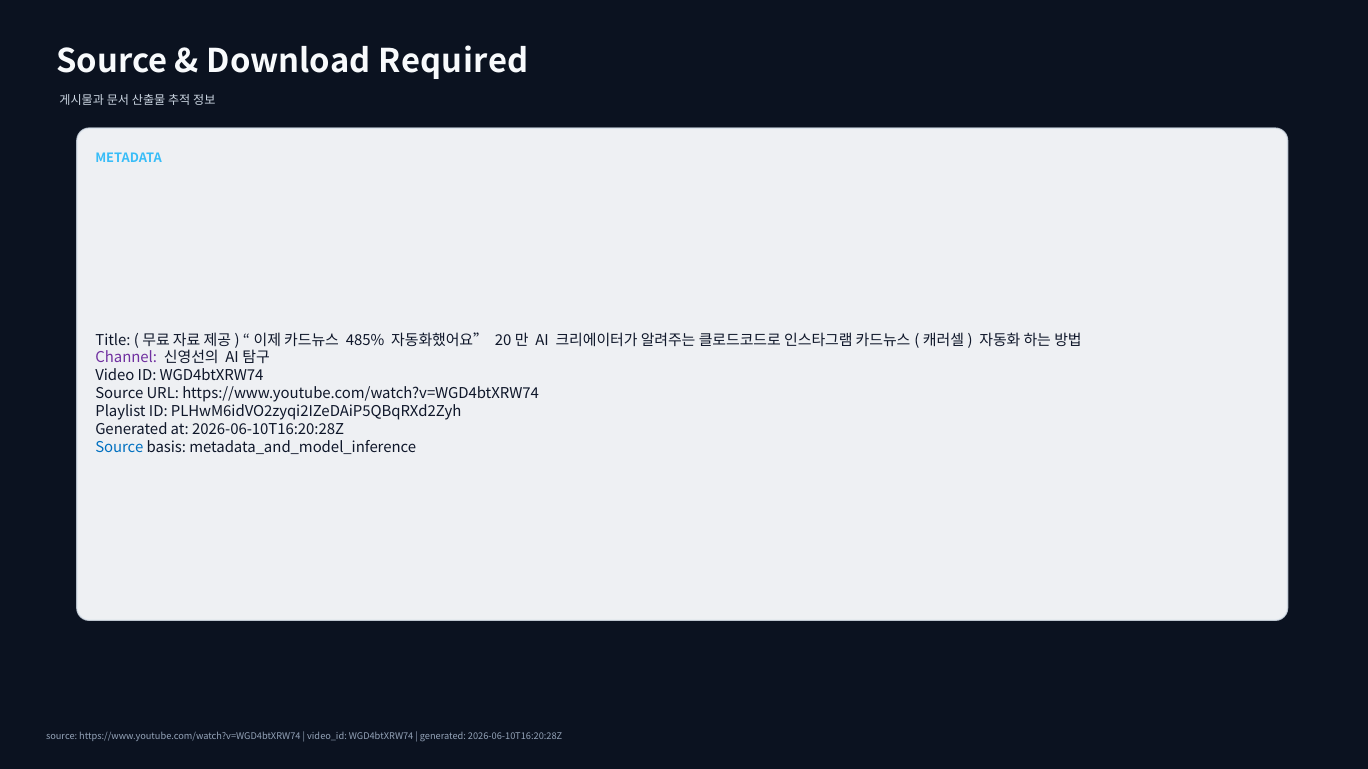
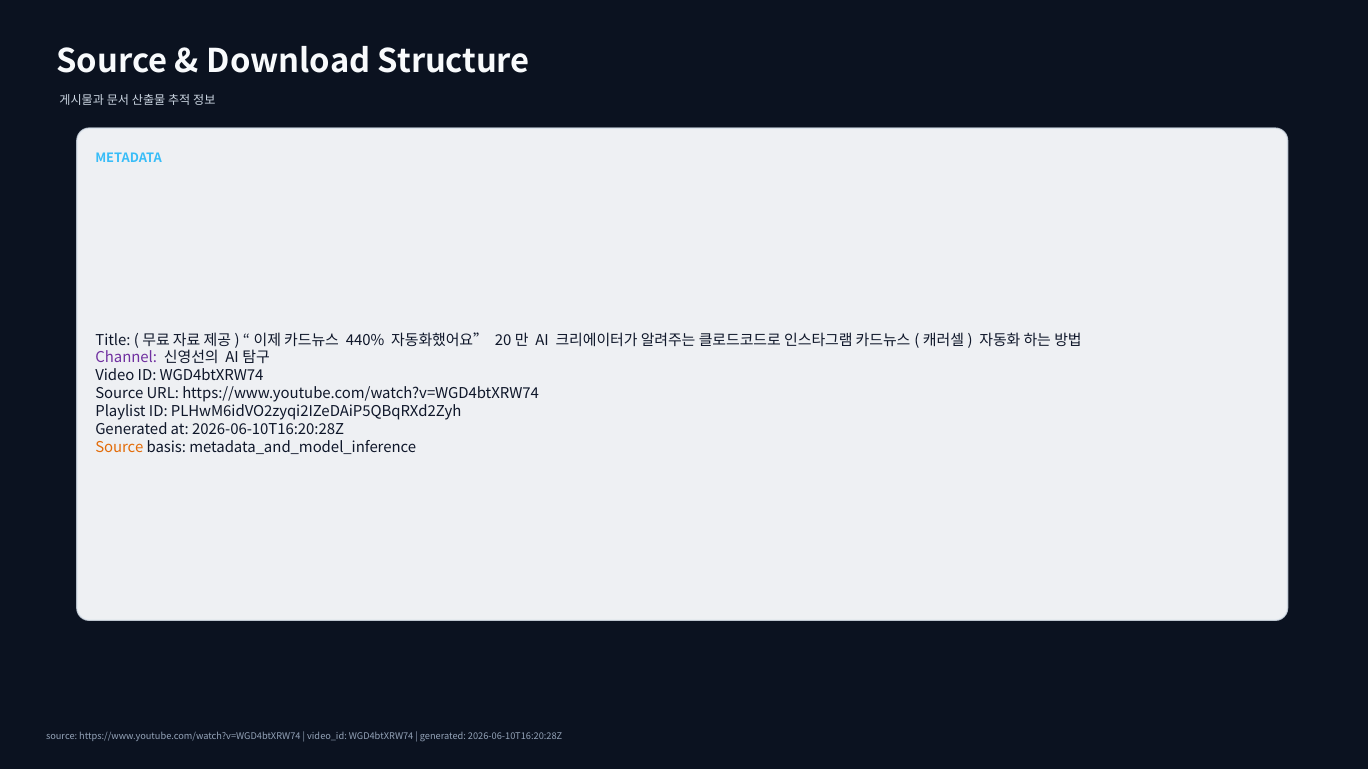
Required: Required -> Structure
485%: 485% -> 440%
Source at (119, 447) colour: blue -> orange
